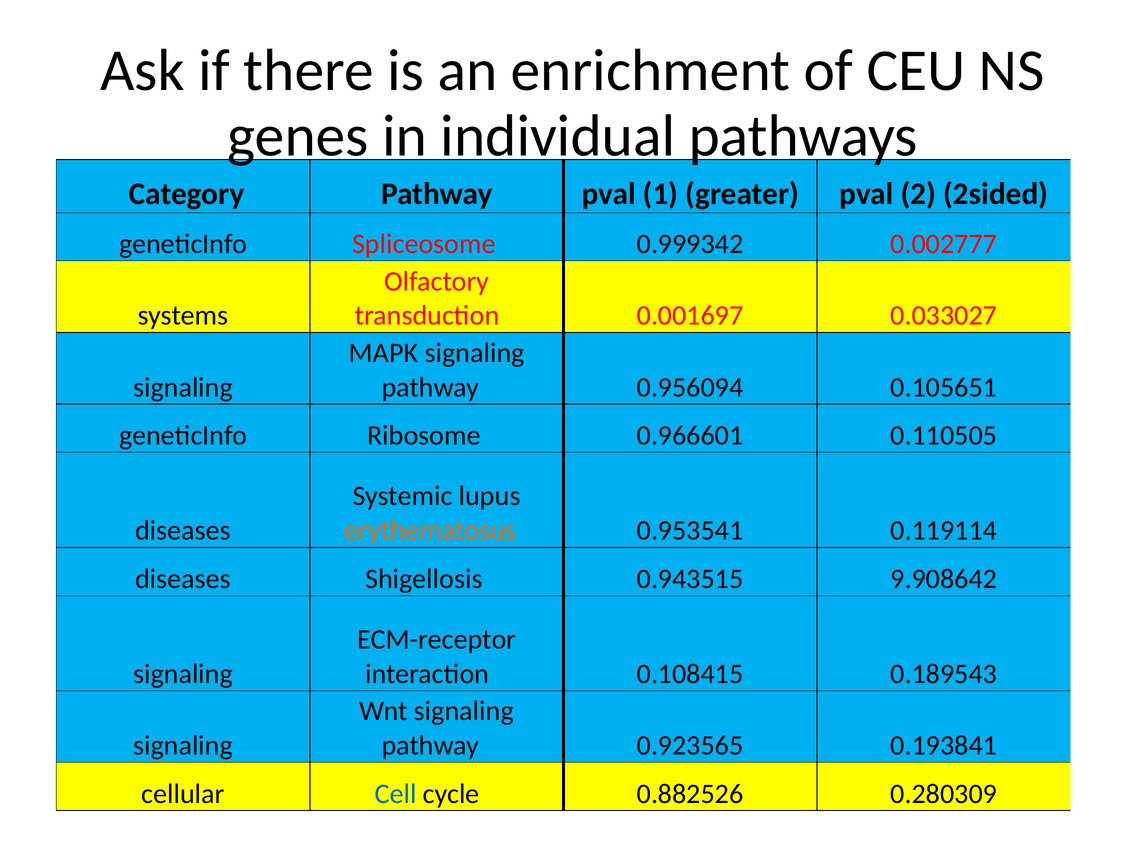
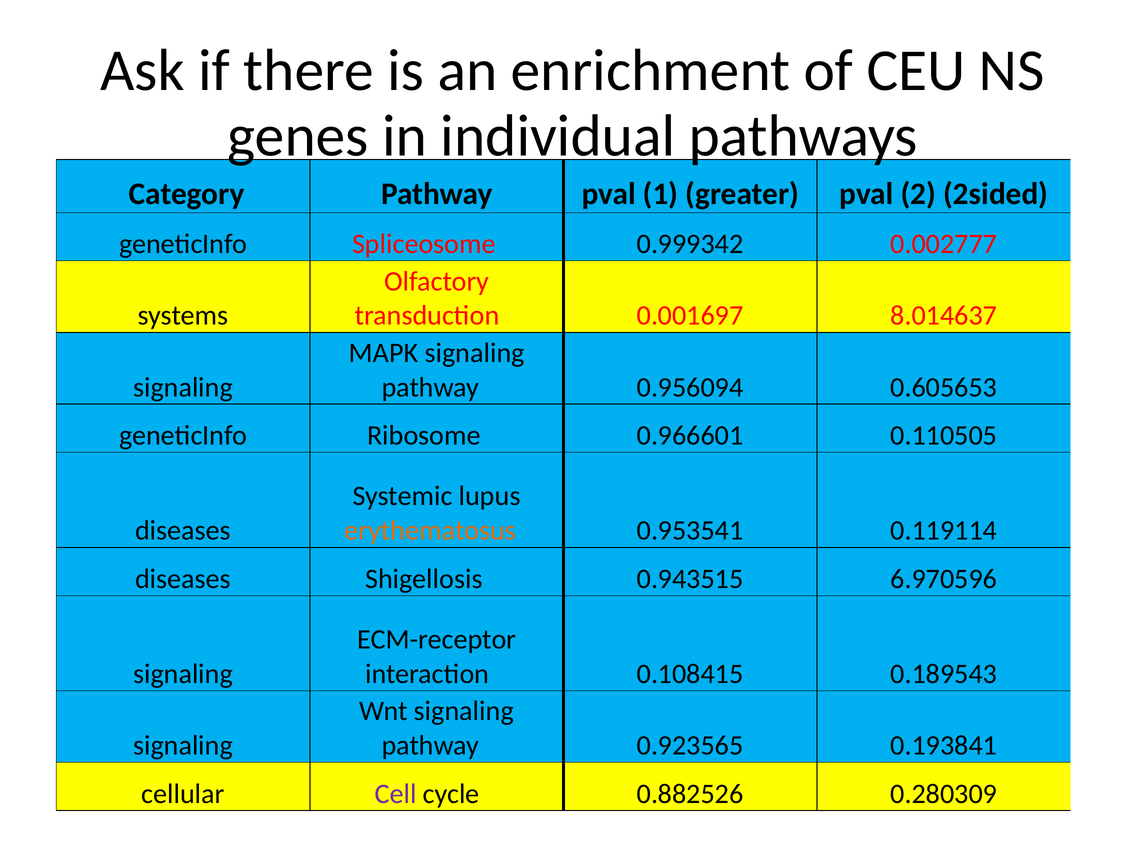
0.033027: 0.033027 -> 8.014637
0.105651: 0.105651 -> 0.605653
9.908642: 9.908642 -> 6.970596
Cell colour: blue -> purple
